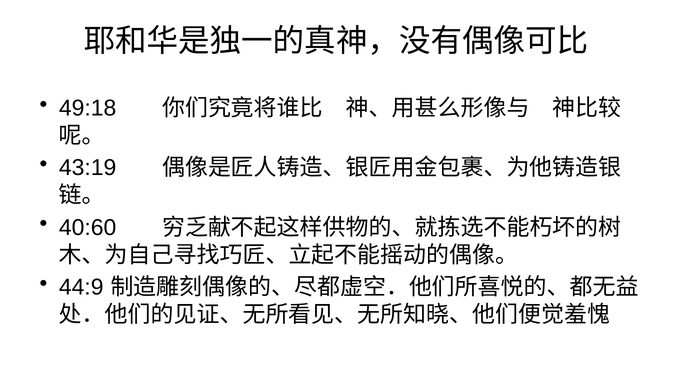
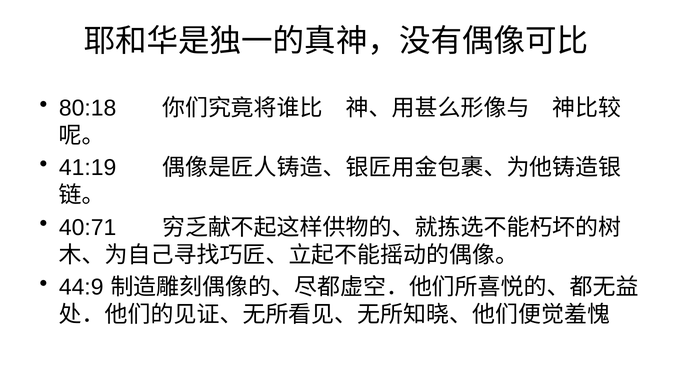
49:18: 49:18 -> 80:18
43:19: 43:19 -> 41:19
40:60: 40:60 -> 40:71
